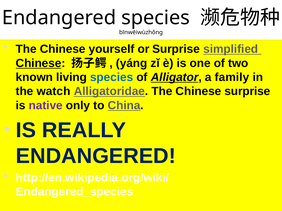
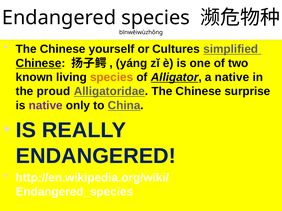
or Surprise: Surprise -> Cultures
species at (112, 77) colour: blue -> orange
a family: family -> native
watch: watch -> proud
